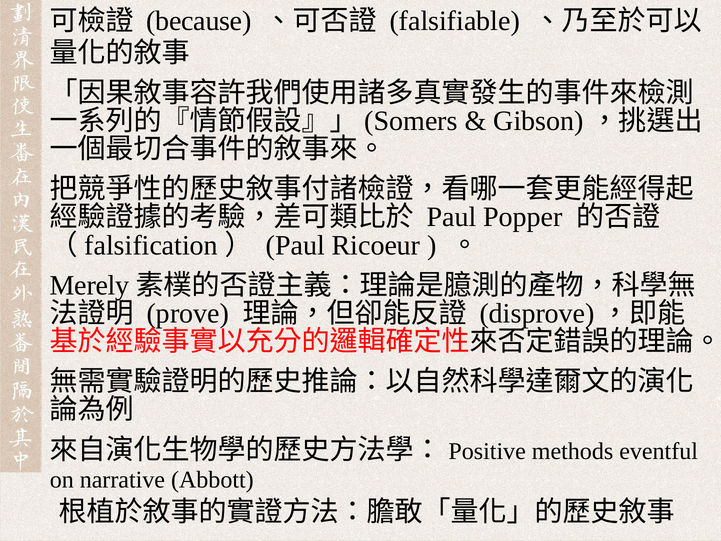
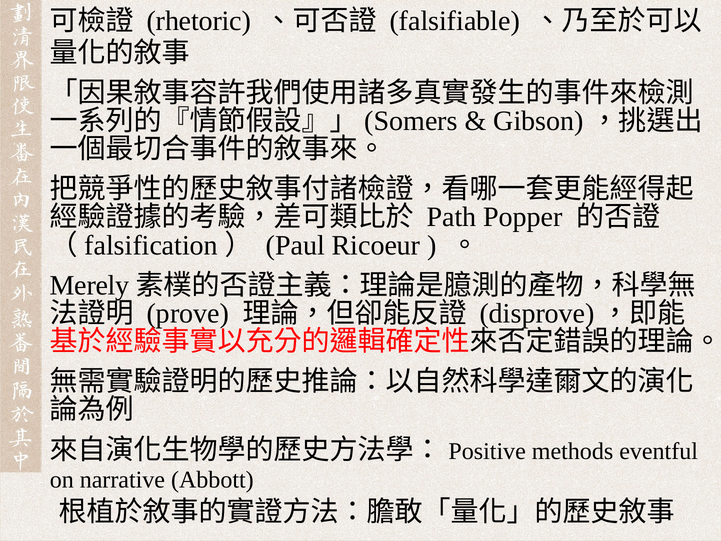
because: because -> rhetoric
Paul at (452, 217): Paul -> Path
